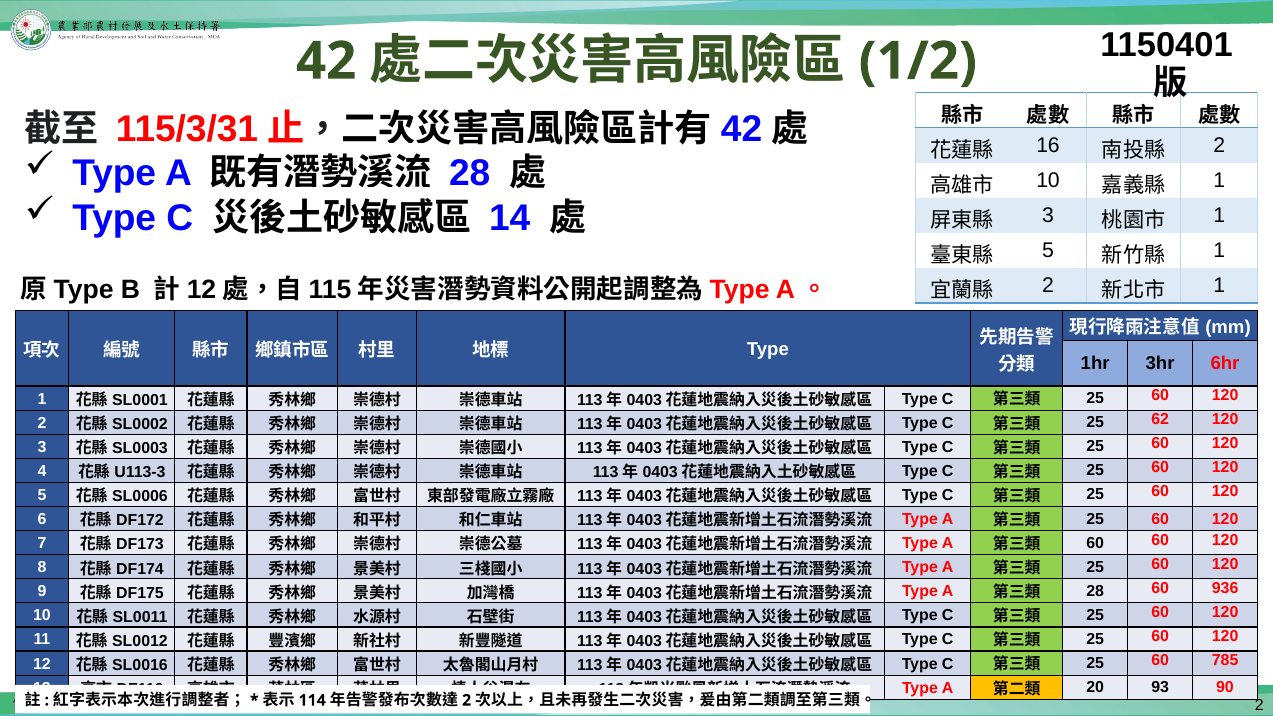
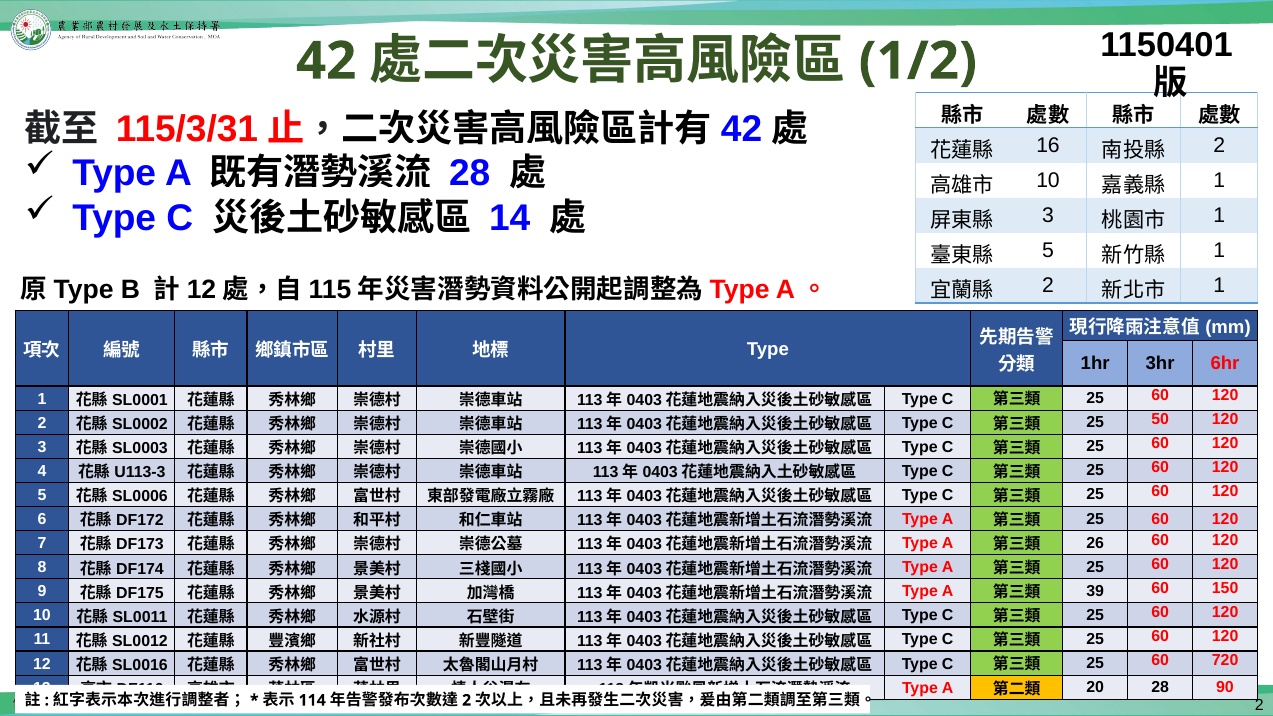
62: 62 -> 50
60 at (1095, 543): 60 -> 26
28 at (1095, 591): 28 -> 39
936: 936 -> 150
785: 785 -> 720
20 93: 93 -> 28
